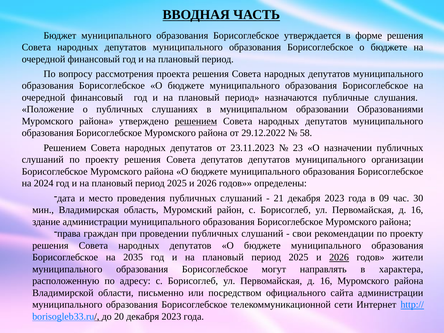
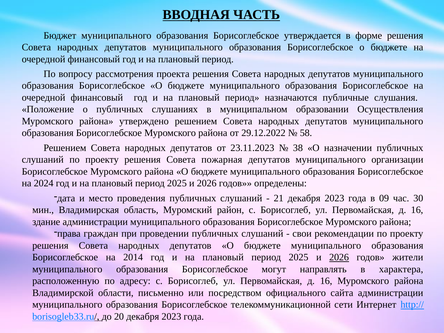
Образованиями: Образованиями -> Осуществления
решением at (196, 121) underline: present -> none
23: 23 -> 38
Совета депутатов: депутатов -> пожарная
2035: 2035 -> 2014
